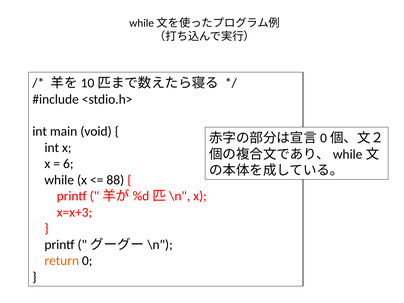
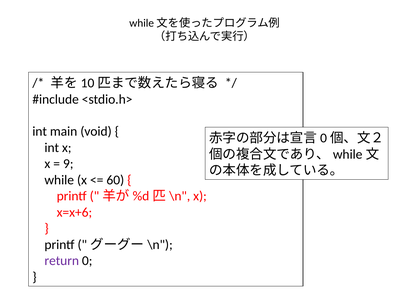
6: 6 -> 9
88: 88 -> 60
x=x+3: x=x+3 -> x=x+6
return colour: orange -> purple
